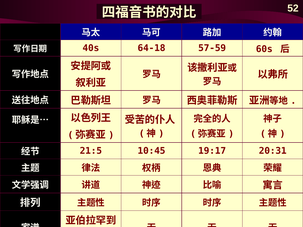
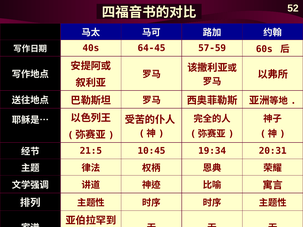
64-18: 64-18 -> 64-45
19:17: 19:17 -> 19:34
